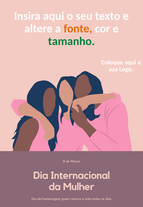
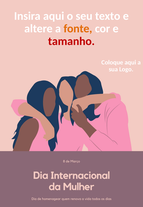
tamanho colour: green -> red
